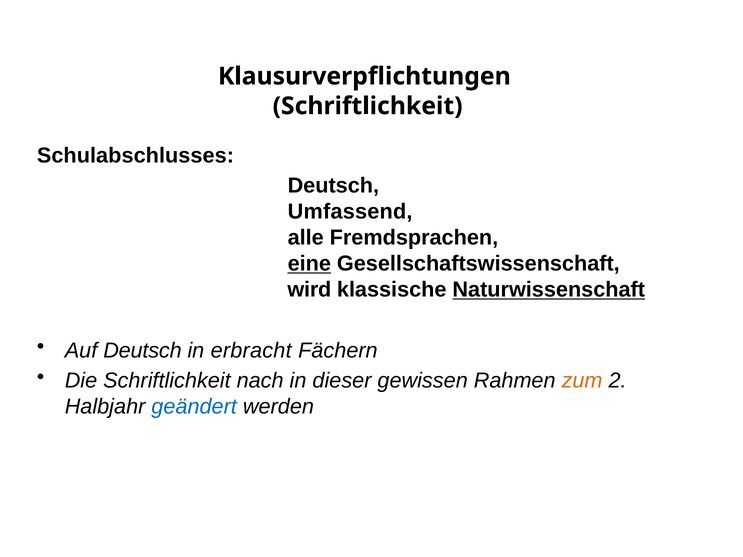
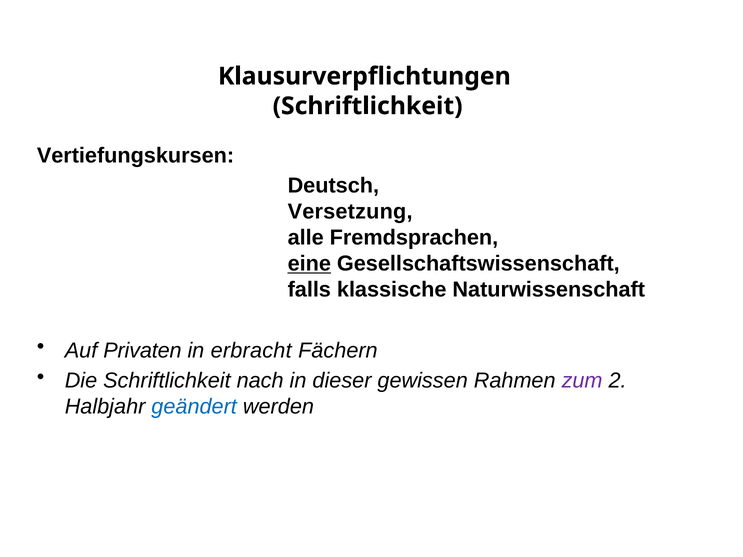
Schulabschlusses: Schulabschlusses -> Vertiefungskursen
Umfassend: Umfassend -> Versetzung
wird: wird -> falls
Naturwissenschaft underline: present -> none
Auf Deutsch: Deutsch -> Privaten
zum colour: orange -> purple
